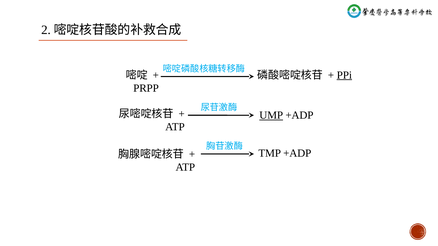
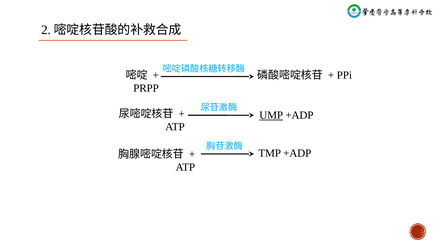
PPi underline: present -> none
